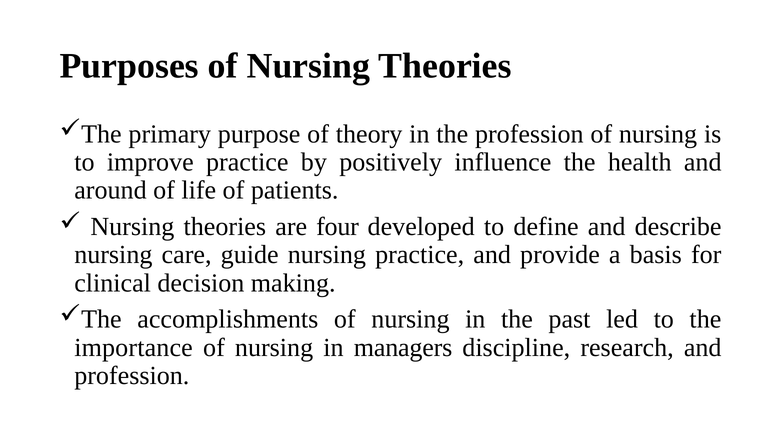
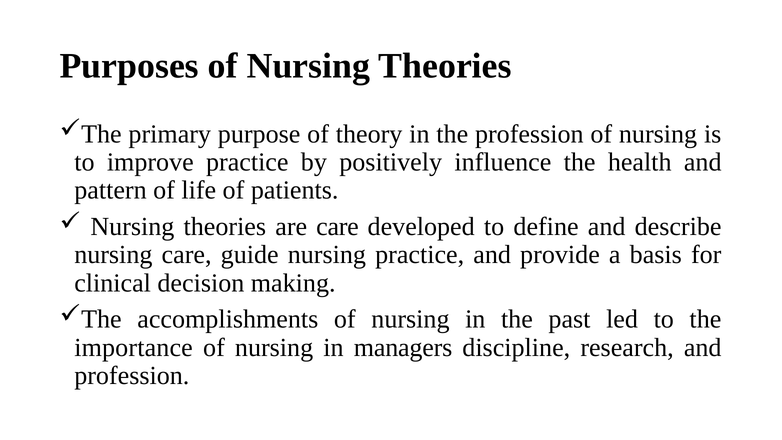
around: around -> pattern
are four: four -> care
